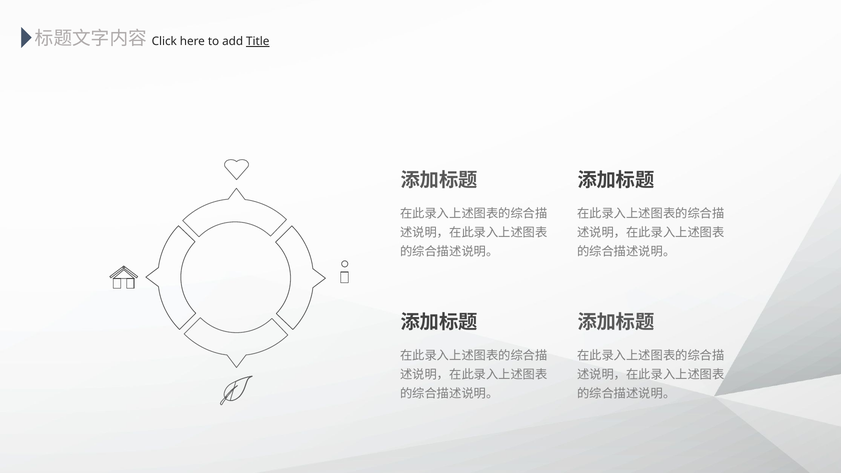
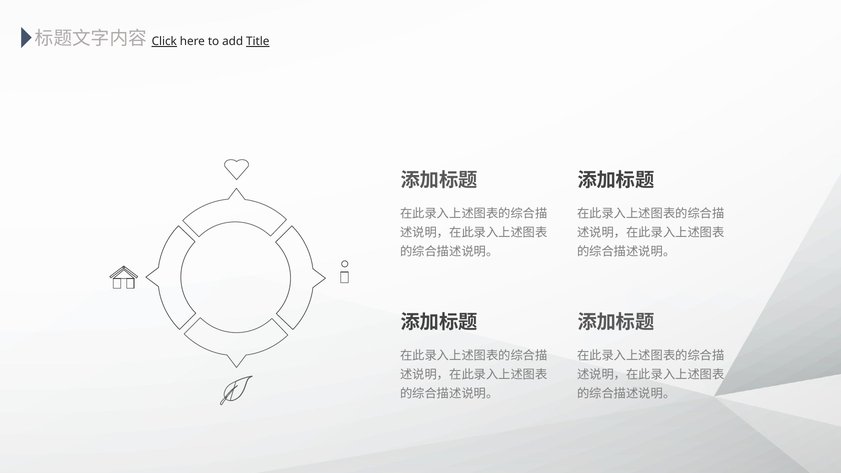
Click underline: none -> present
